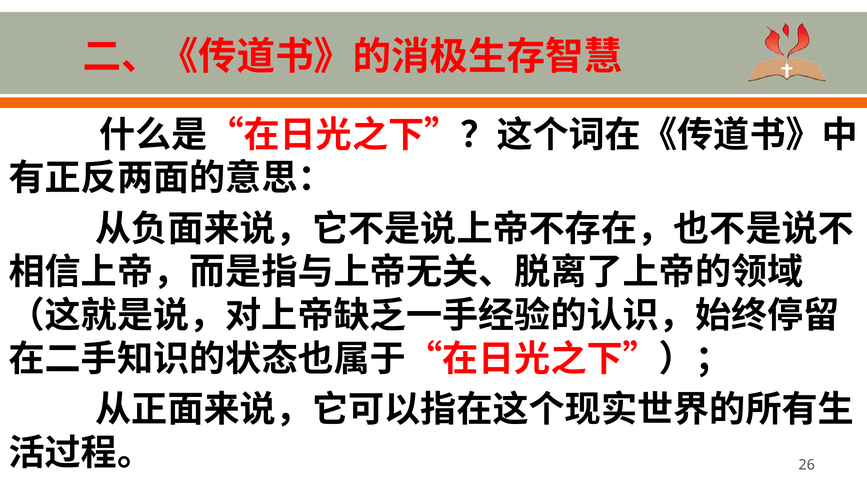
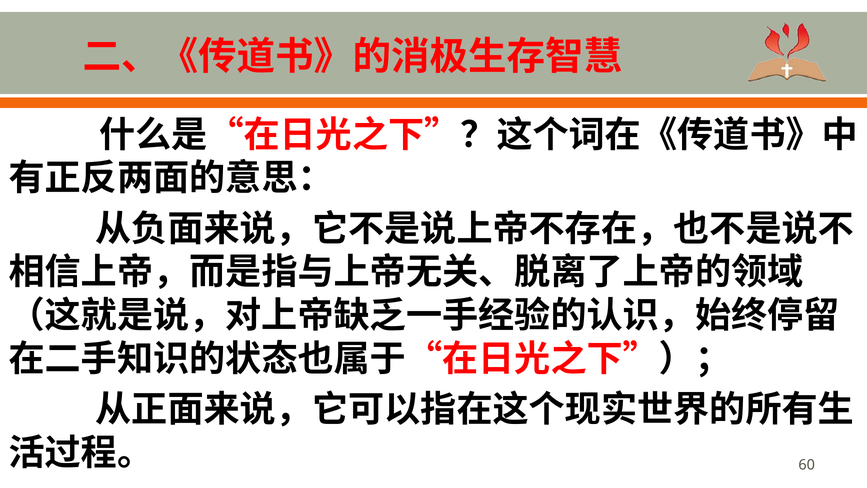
26: 26 -> 60
